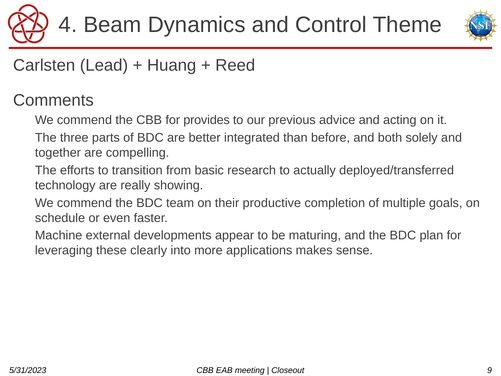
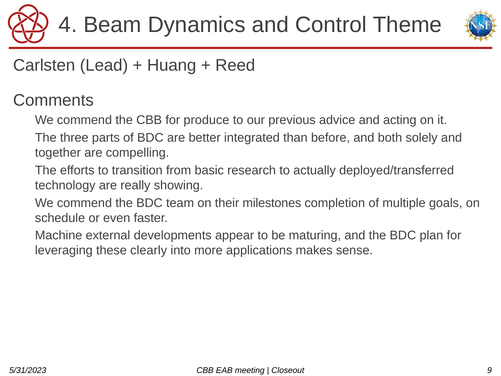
provides: provides -> produce
productive: productive -> milestones
